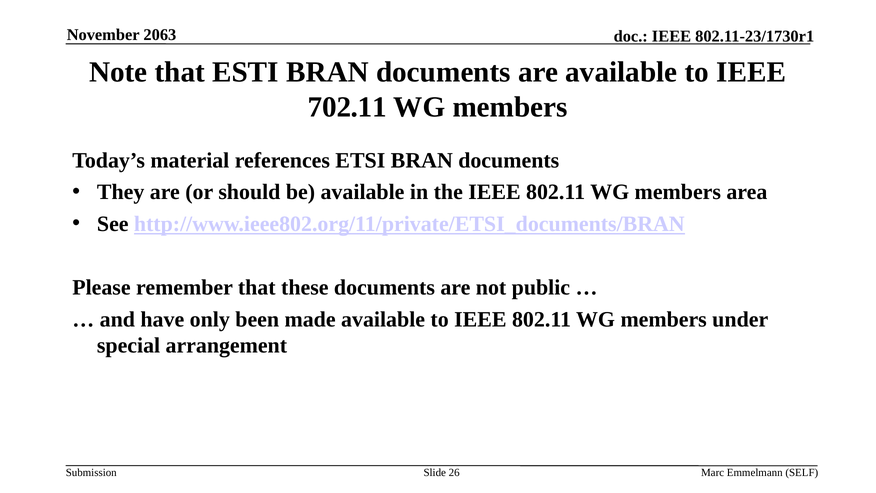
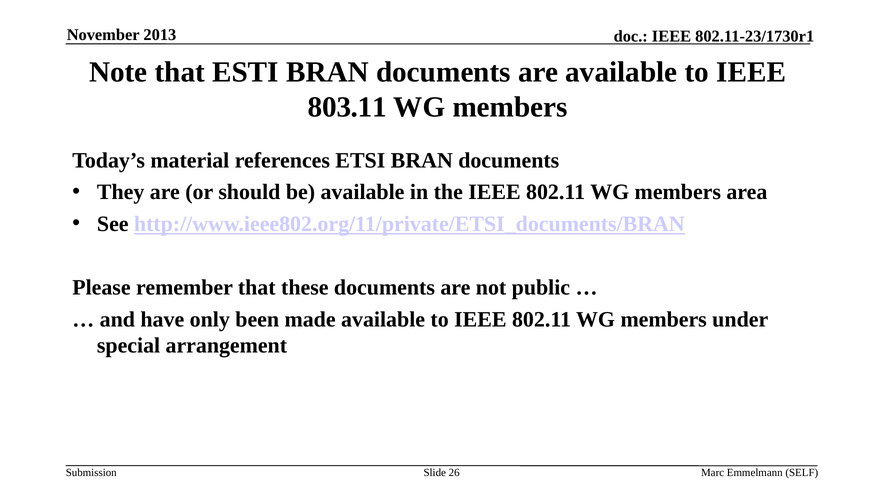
2063: 2063 -> 2013
702.11: 702.11 -> 803.11
